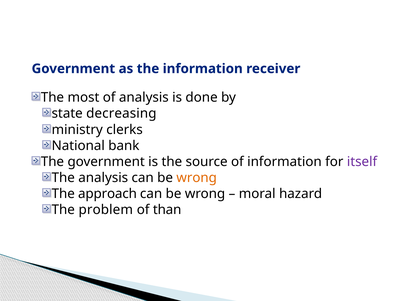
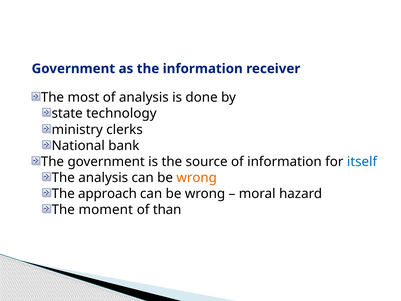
decreasing: decreasing -> technology
itself colour: purple -> blue
problem: problem -> moment
